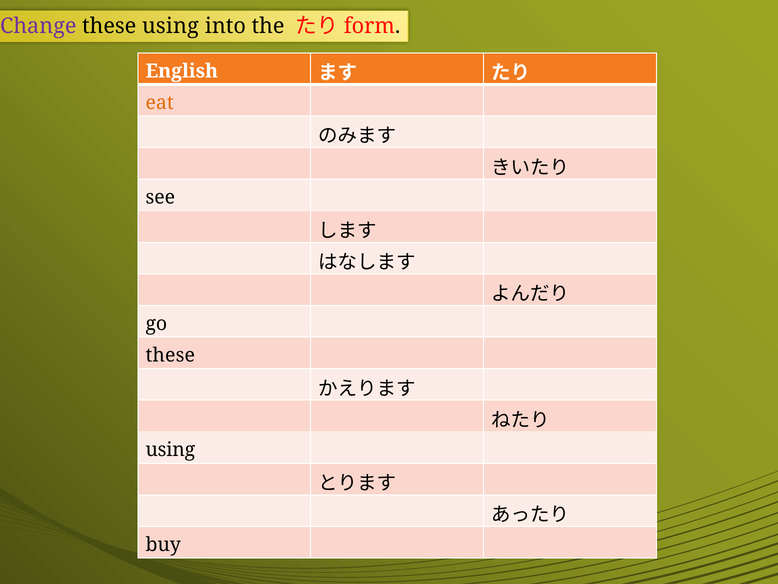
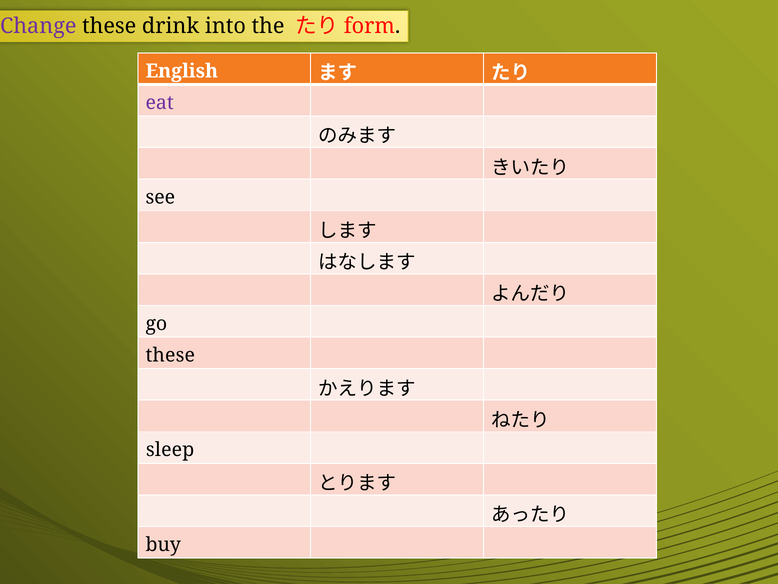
these using: using -> drink
eat colour: orange -> purple
using at (170, 450): using -> sleep
